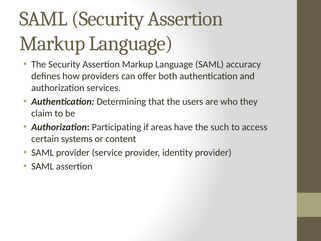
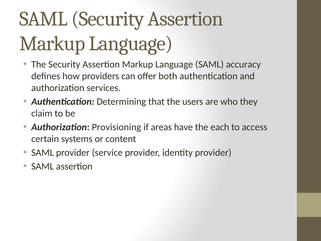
Participating: Participating -> Provisioning
such: such -> each
